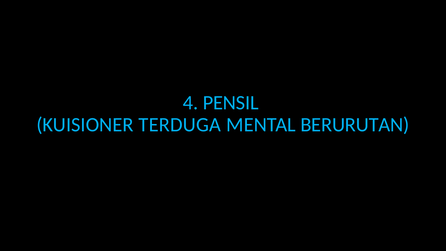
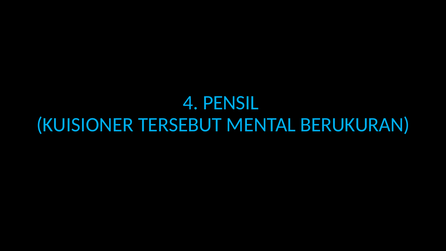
TERDUGA: TERDUGA -> TERSEBUT
BERURUTAN: BERURUTAN -> BERUKURAN
